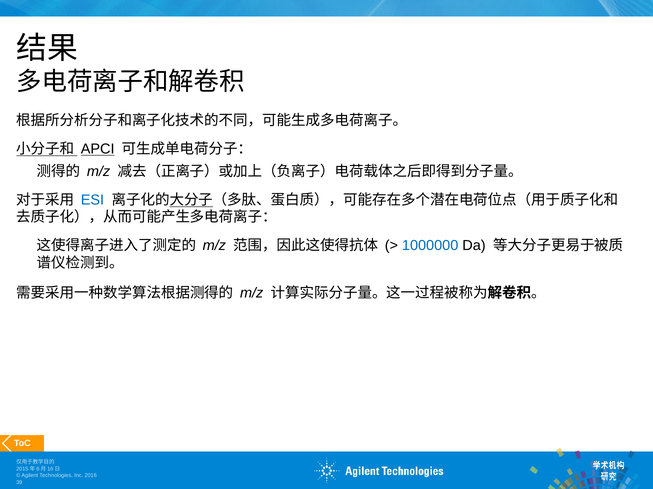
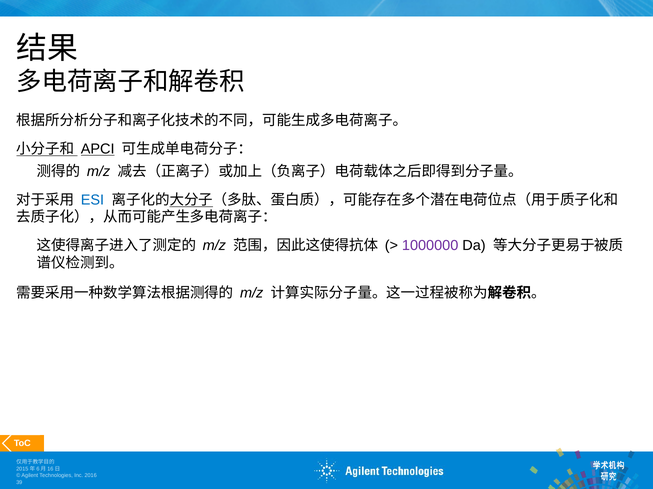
1000000 colour: blue -> purple
